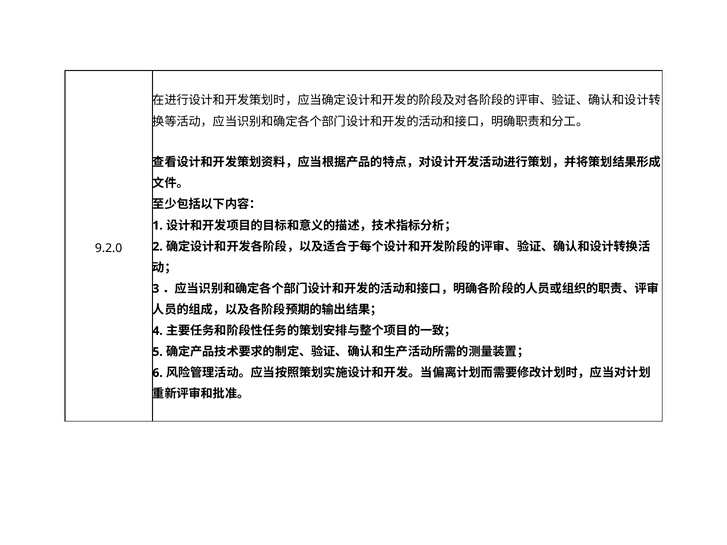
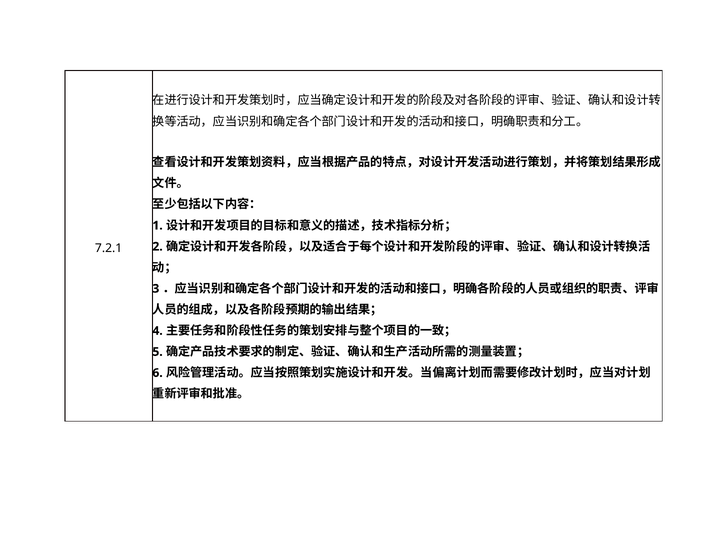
9.2.0: 9.2.0 -> 7.2.1
